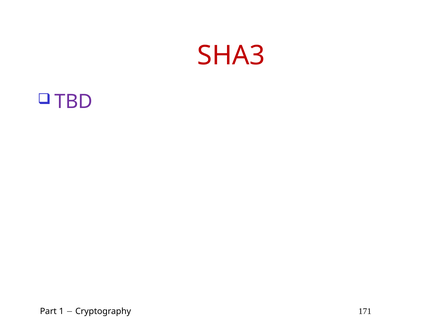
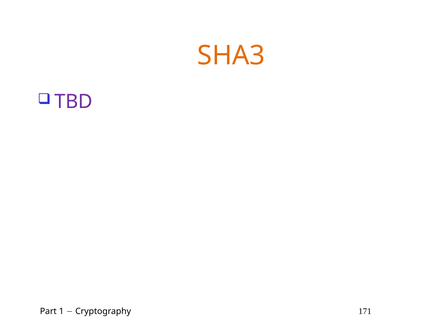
SHA3 colour: red -> orange
